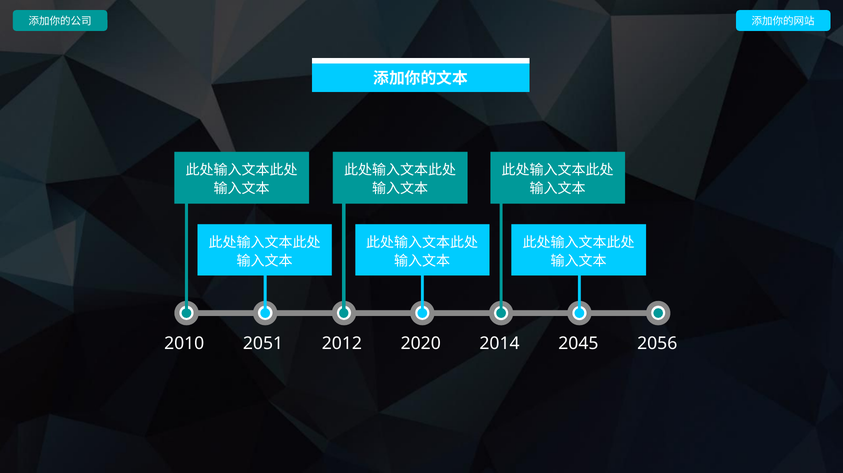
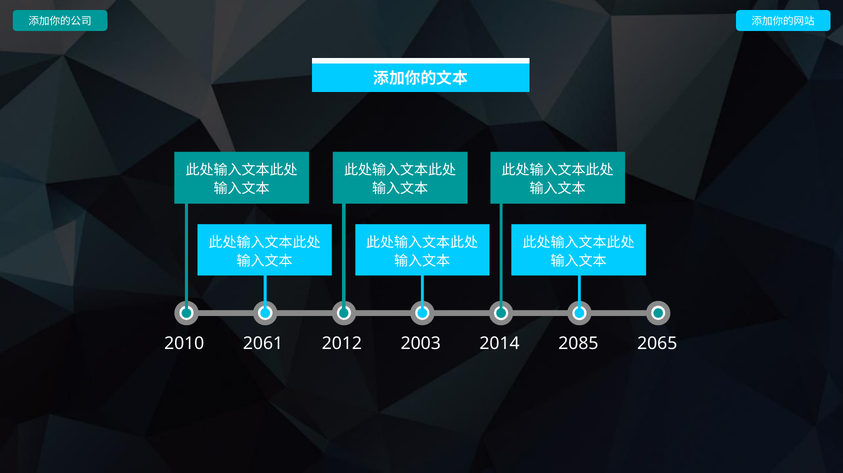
2051: 2051 -> 2061
2020: 2020 -> 2003
2045: 2045 -> 2085
2056: 2056 -> 2065
